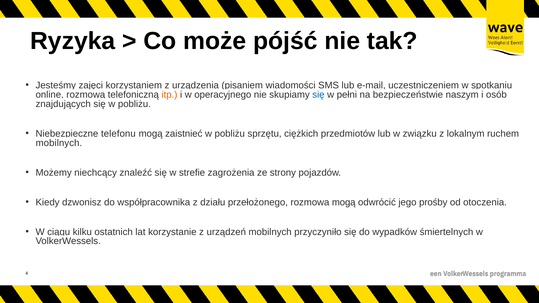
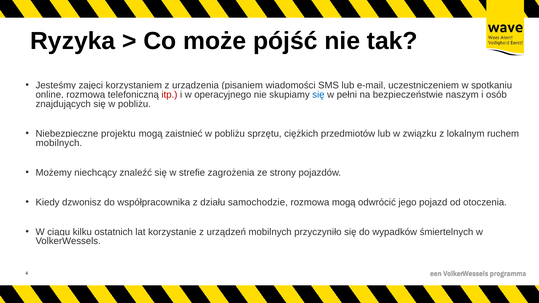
itp colour: orange -> red
telefonu: telefonu -> projektu
przełożonego: przełożonego -> samochodzie
prośby: prośby -> pojazd
